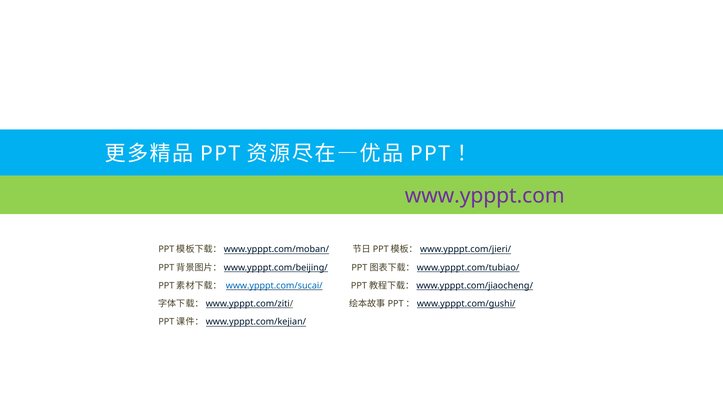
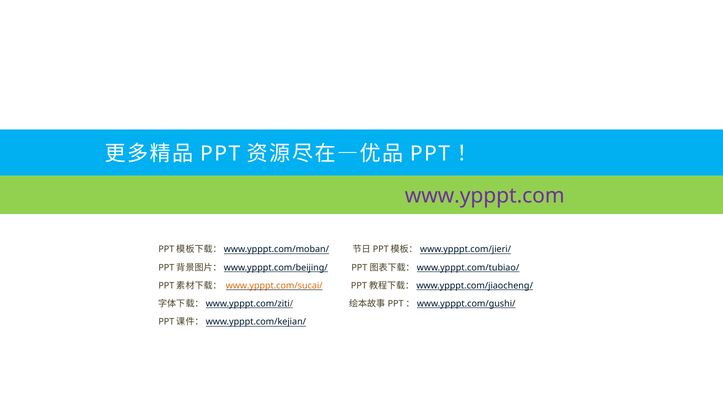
www.ypppt.com/sucai/ colour: blue -> orange
